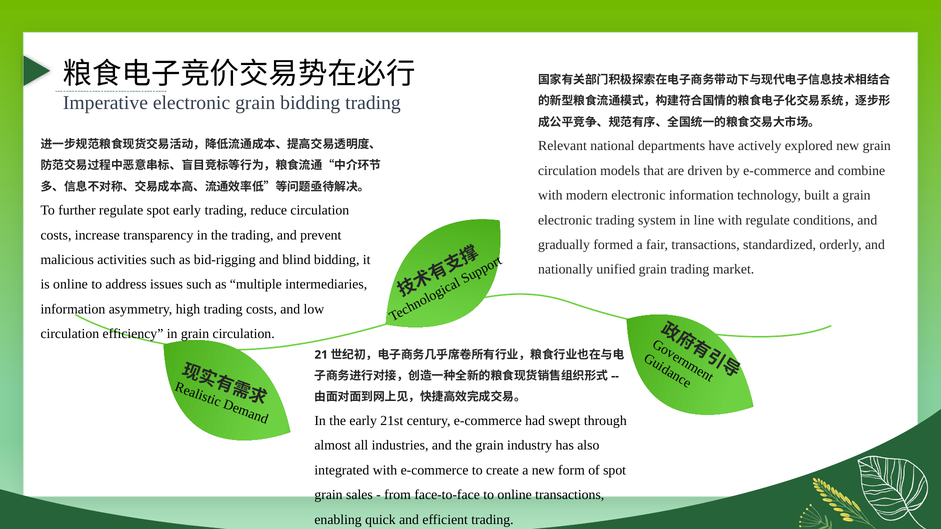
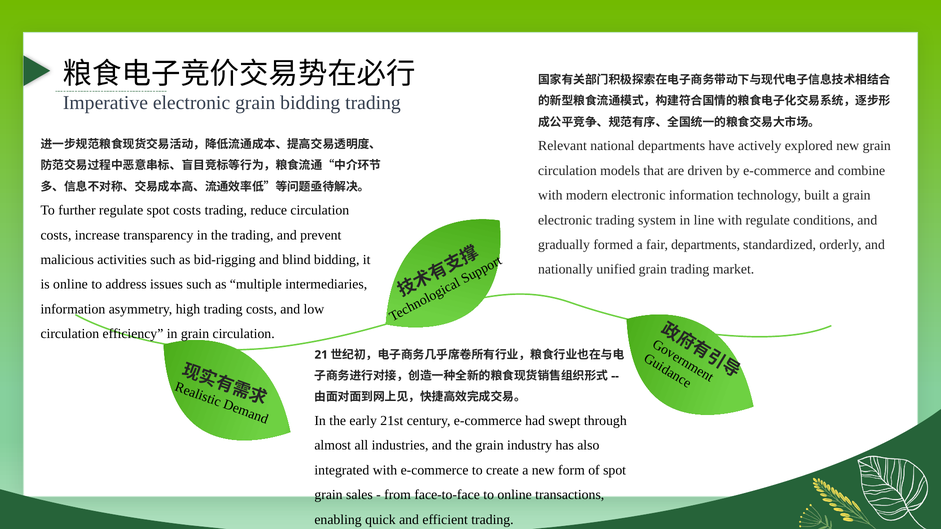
spot early: early -> costs
fair transactions: transactions -> departments
